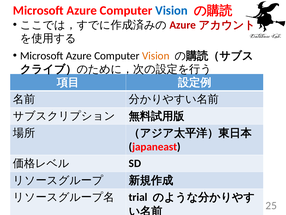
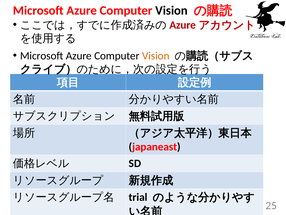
Vision at (172, 10) colour: blue -> black
